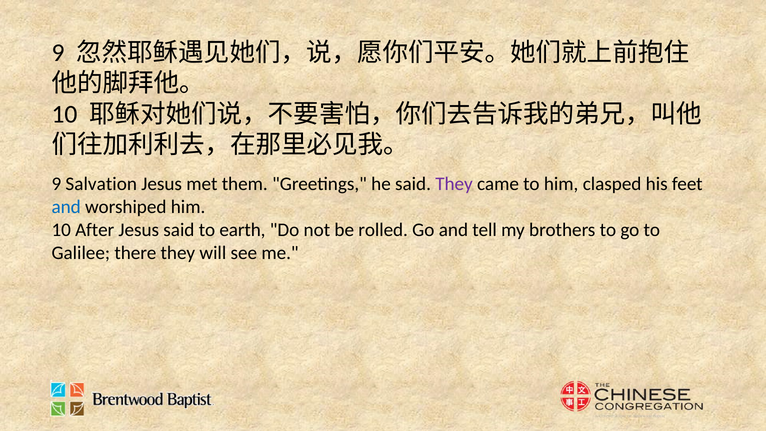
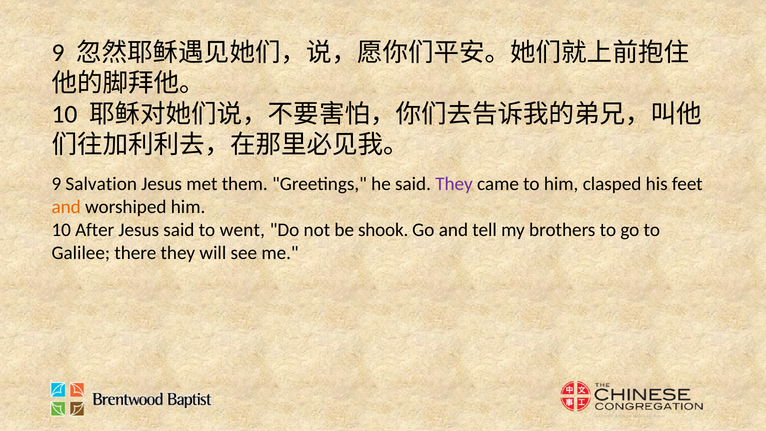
and at (66, 207) colour: blue -> orange
earth: earth -> went
rolled: rolled -> shook
